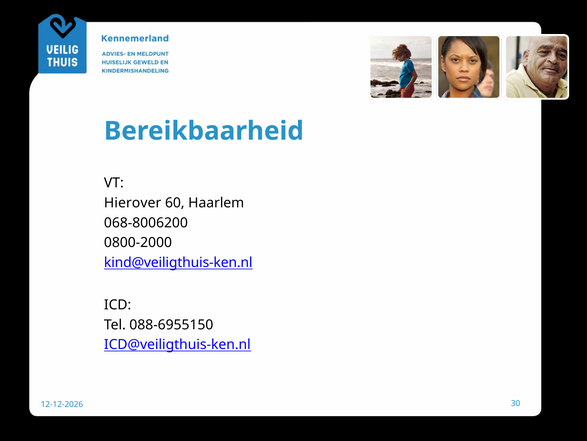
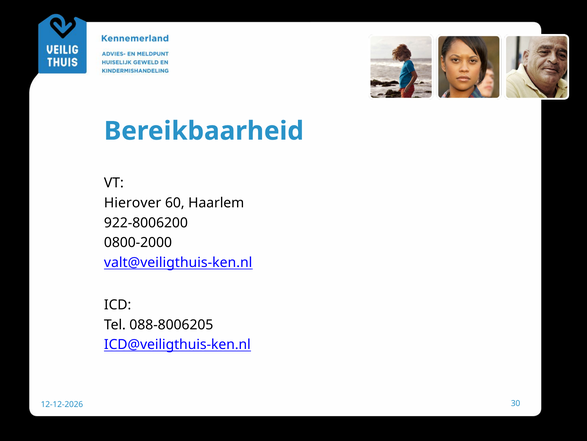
068-8006200: 068-8006200 -> 922-8006200
kind@veiligthuis-ken.nl: kind@veiligthuis-ken.nl -> valt@veiligthuis-ken.nl
088-6955150: 088-6955150 -> 088-8006205
